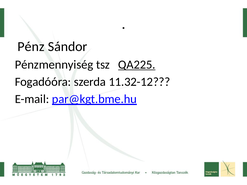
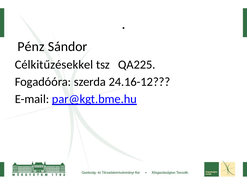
Pénzmennyiség: Pénzmennyiség -> Célkitűzésekkel
QA225 underline: present -> none
11.32-12: 11.32-12 -> 24.16-12
